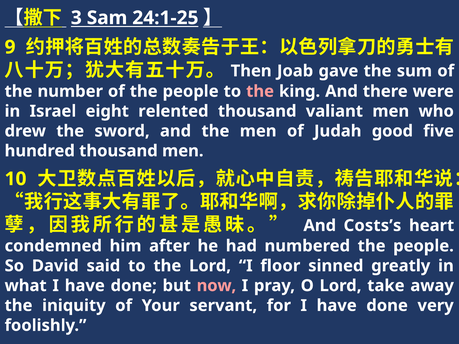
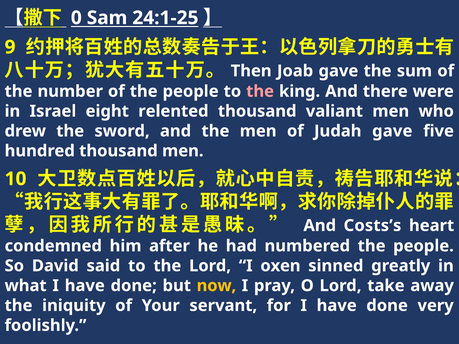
3: 3 -> 0
Judah good: good -> gave
floor: floor -> oxen
now colour: pink -> yellow
